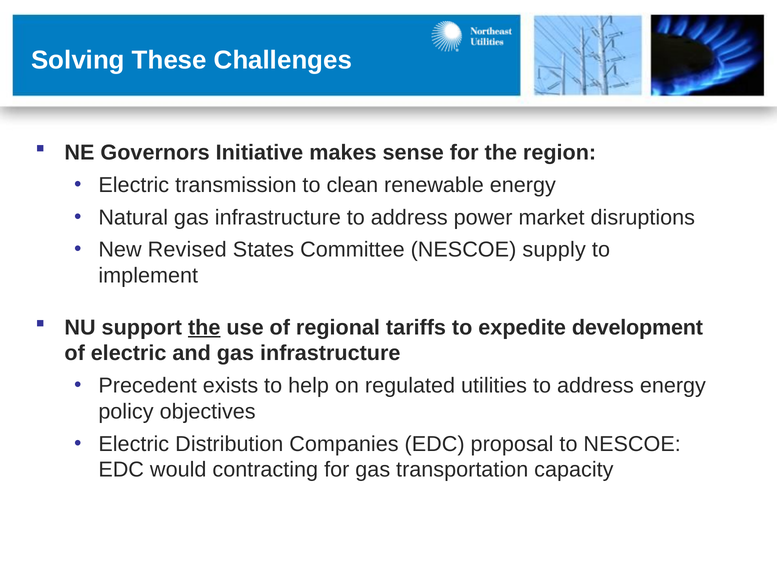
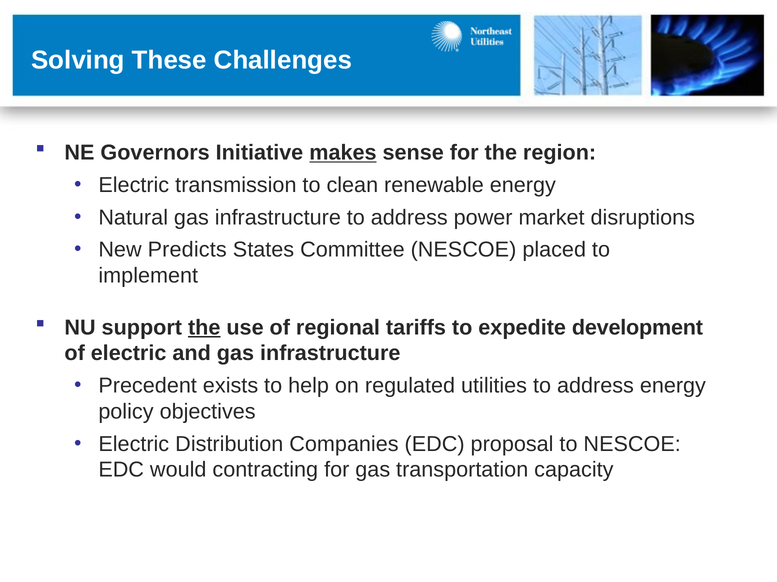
makes underline: none -> present
Revised: Revised -> Predicts
supply: supply -> placed
